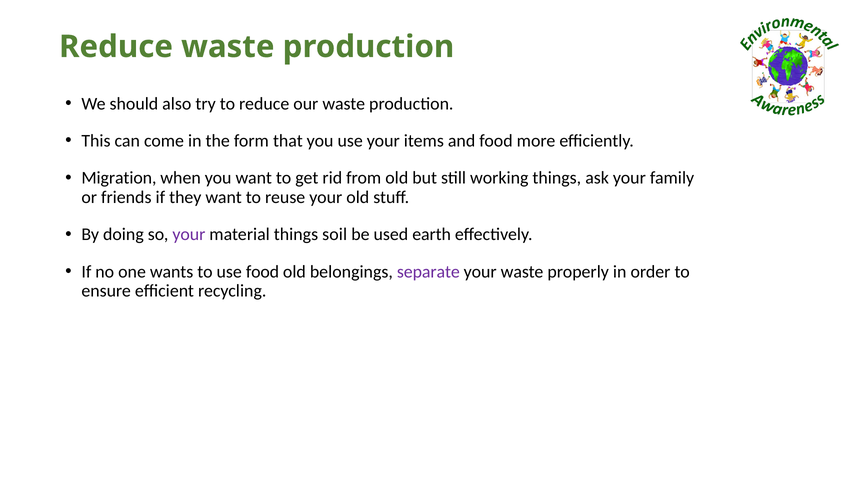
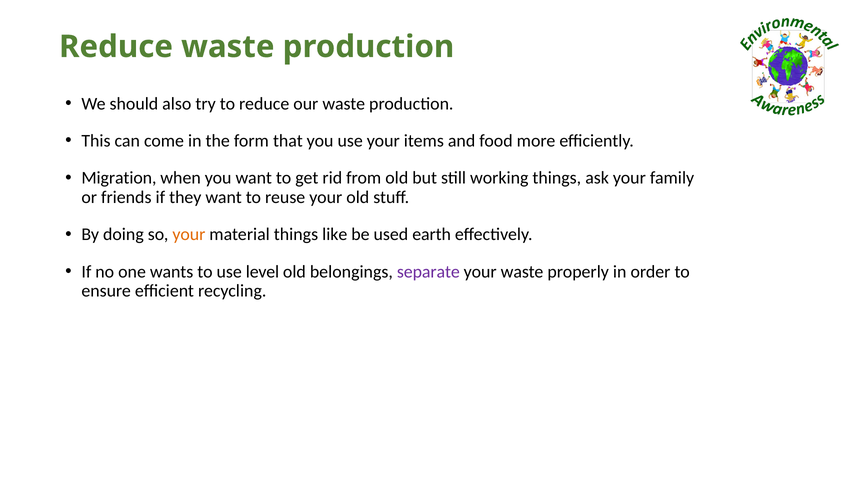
your at (189, 235) colour: purple -> orange
soil: soil -> like
use food: food -> level
